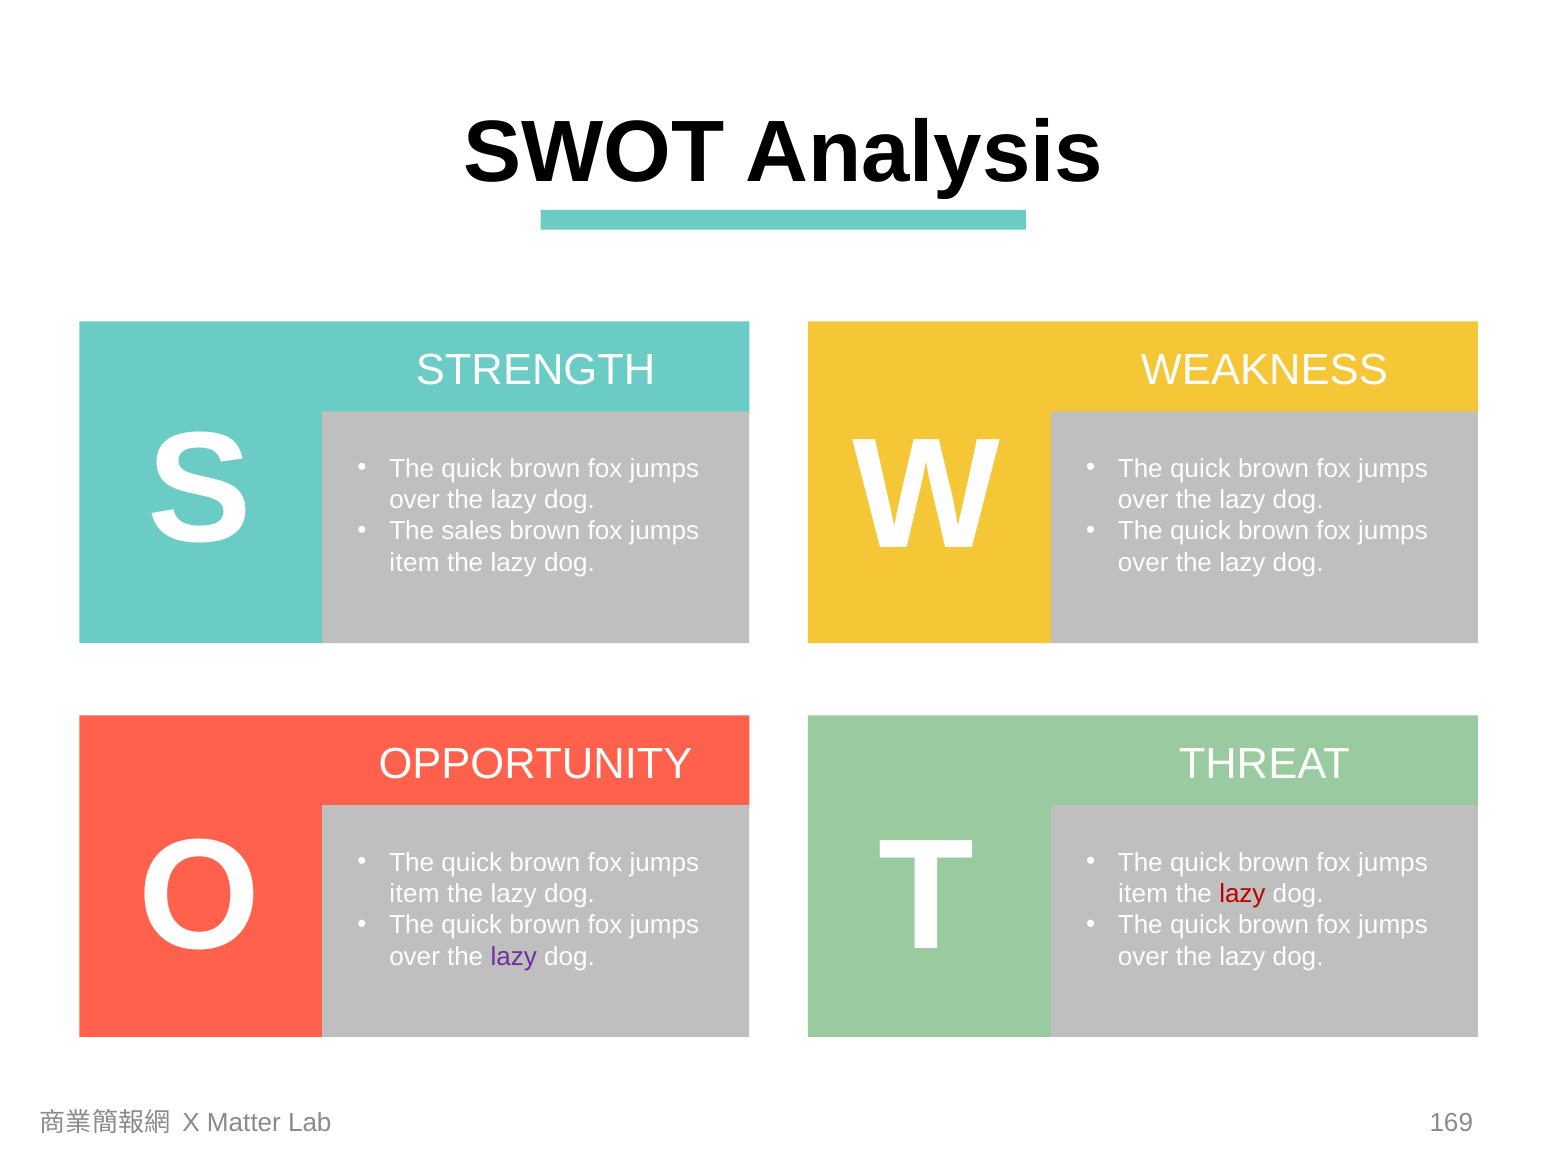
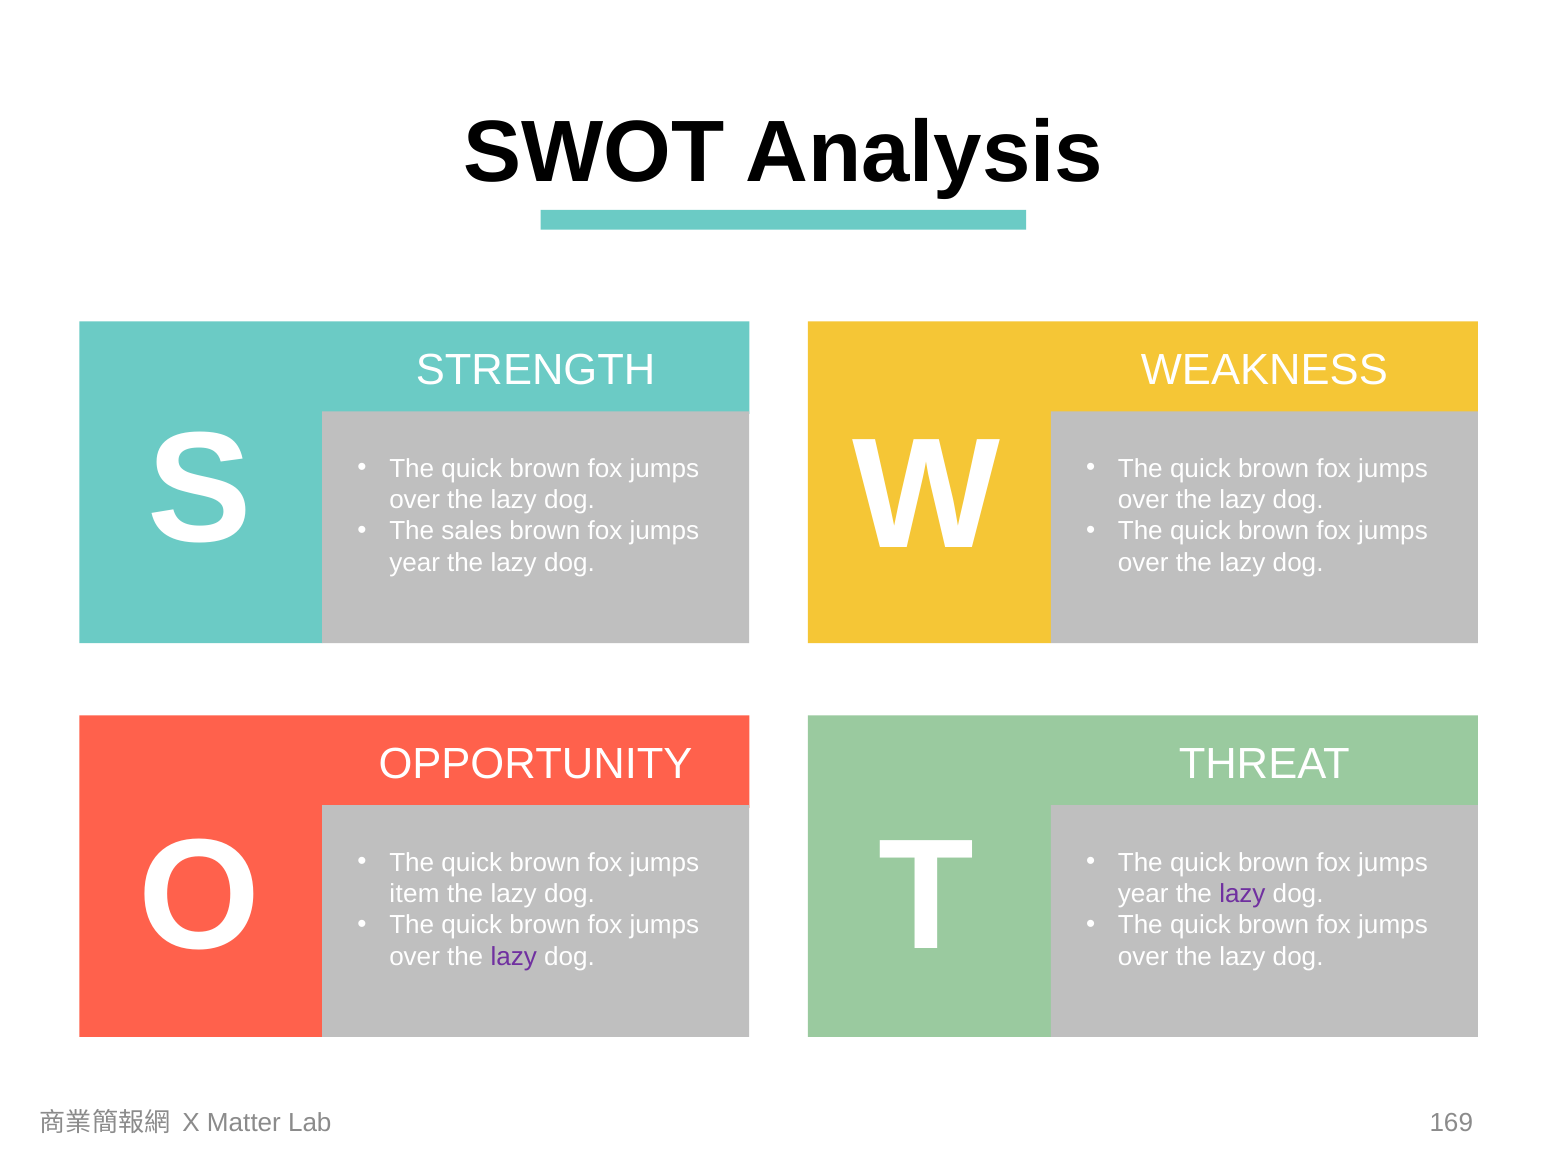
item at (414, 562): item -> year
item at (1143, 893): item -> year
lazy at (1242, 893) colour: red -> purple
